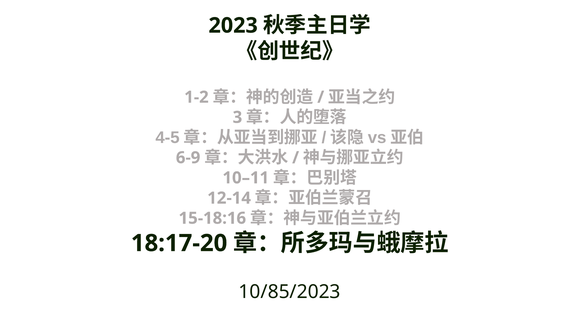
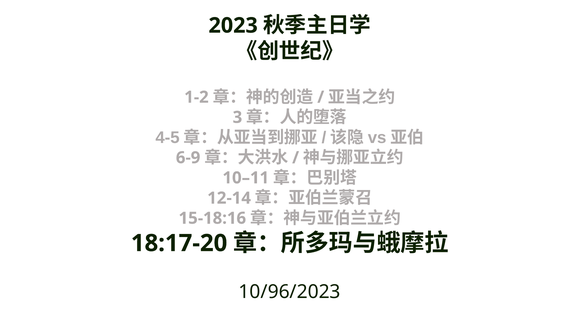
10/85/2023: 10/85/2023 -> 10/96/2023
